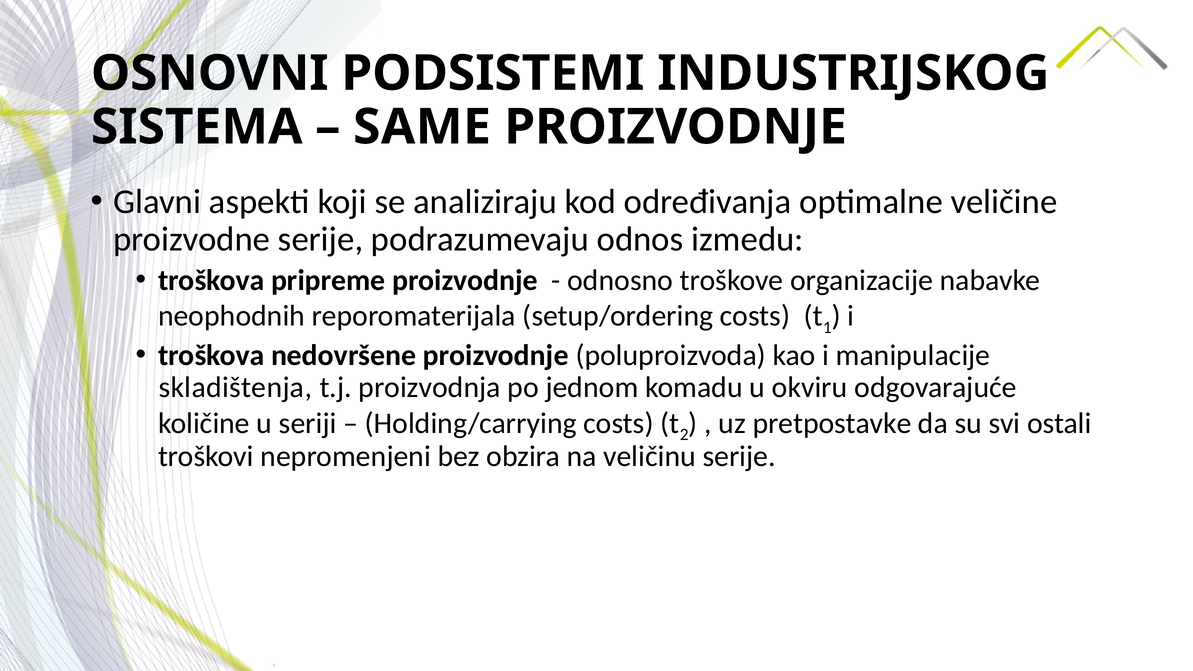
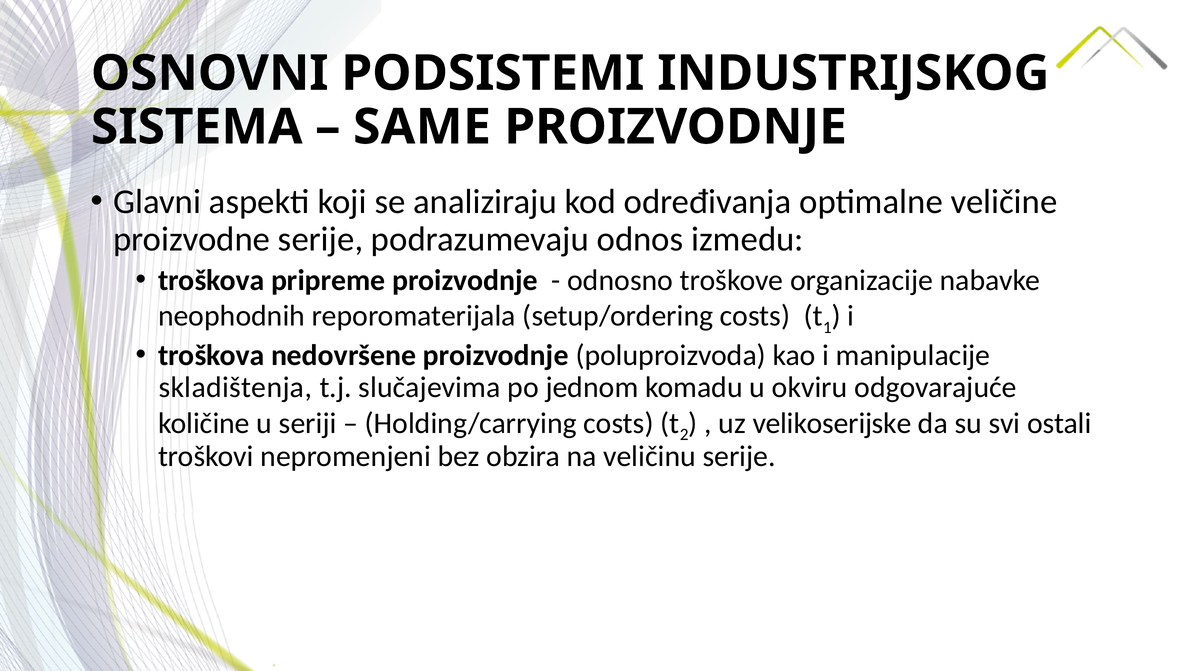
proizvodnja: proizvodnja -> slučajevima
pretpostavke: pretpostavke -> velikoserijske
